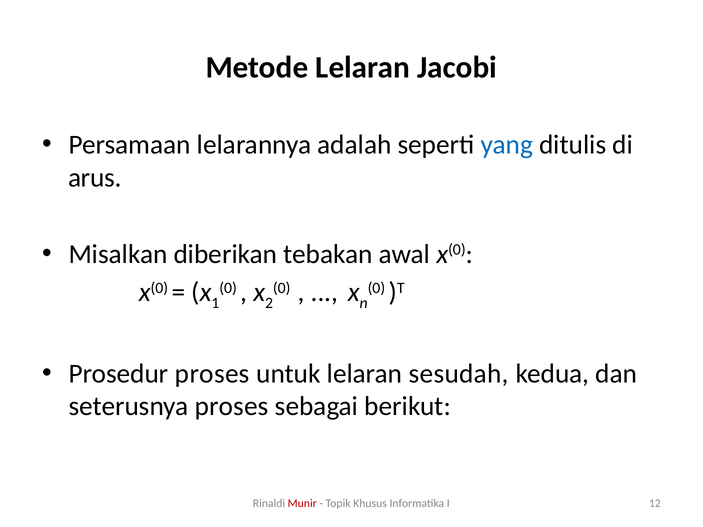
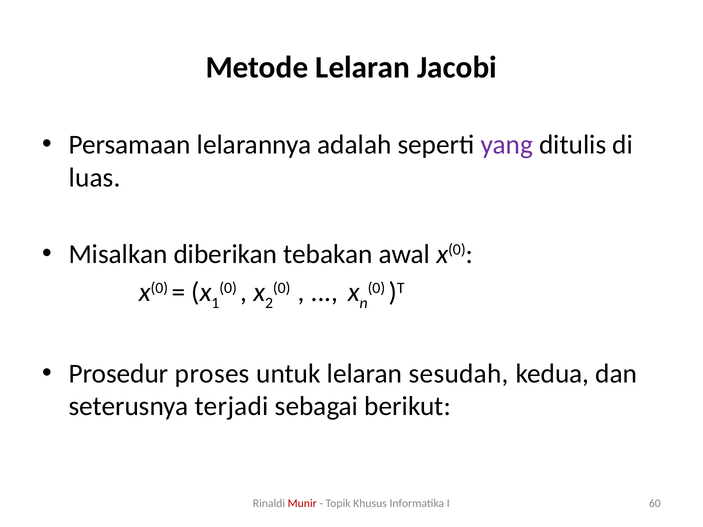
yang colour: blue -> purple
arus: arus -> luas
seterusnya proses: proses -> terjadi
12: 12 -> 60
